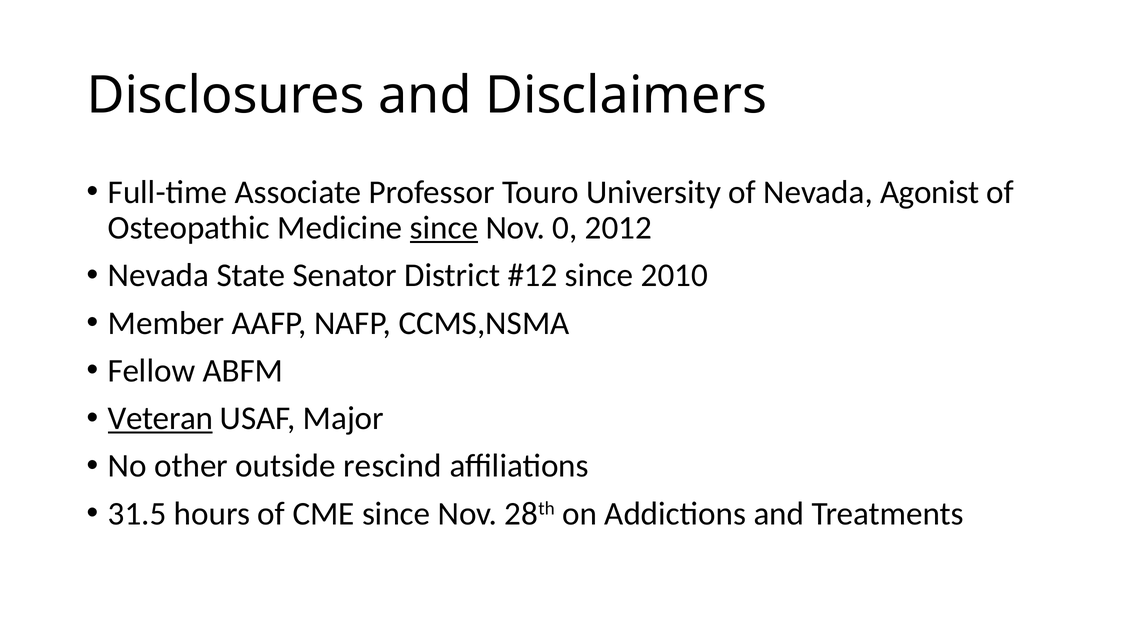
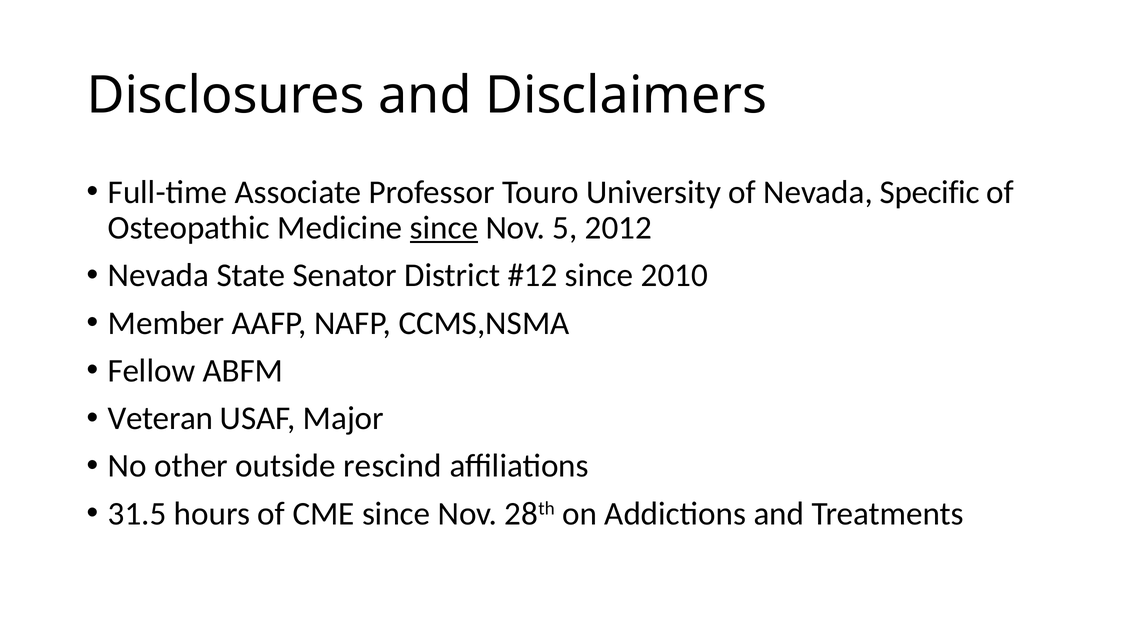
Agonist: Agonist -> Specific
0: 0 -> 5
Veteran underline: present -> none
